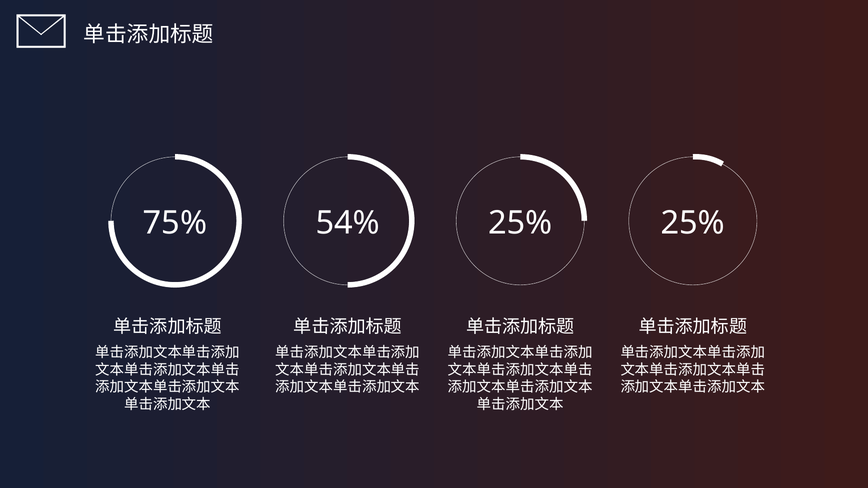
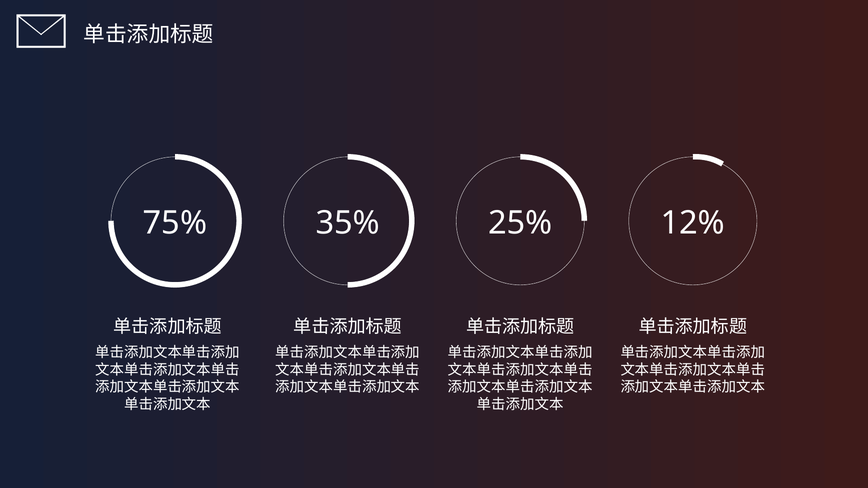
54%: 54% -> 35%
25% at (693, 223): 25% -> 12%
